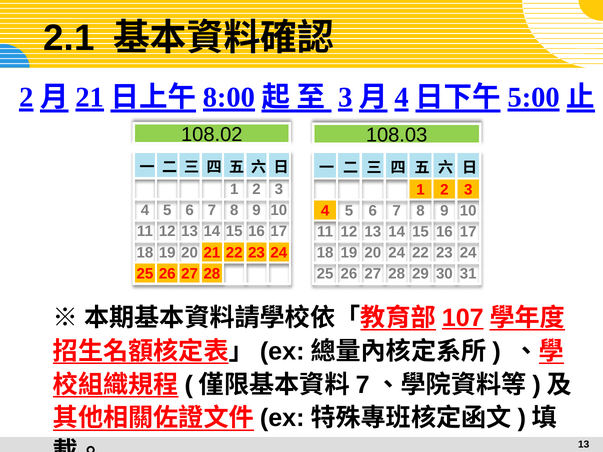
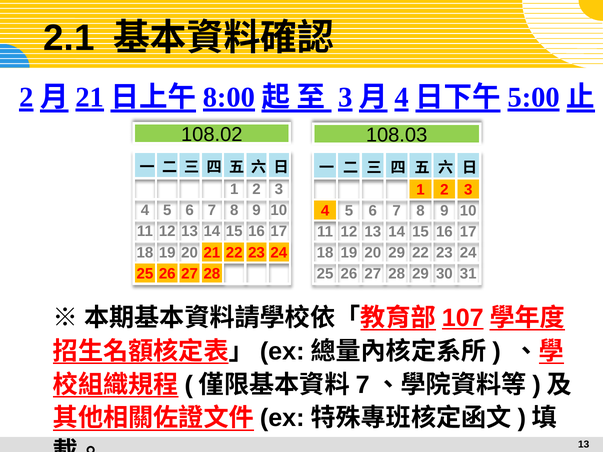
20 24: 24 -> 29
